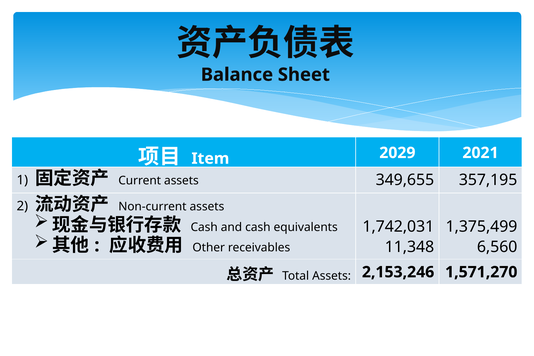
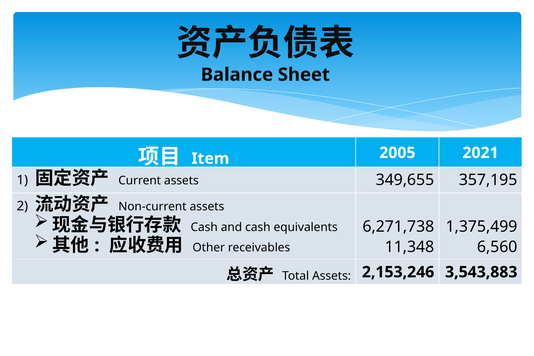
2029: 2029 -> 2005
1,742,031: 1,742,031 -> 6,271,738
1,571,270: 1,571,270 -> 3,543,883
